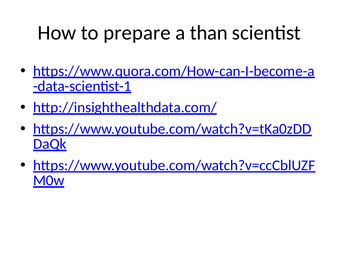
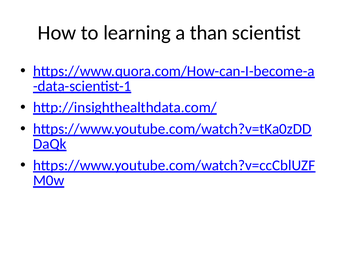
prepare: prepare -> learning
